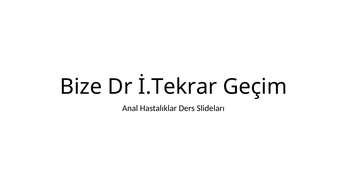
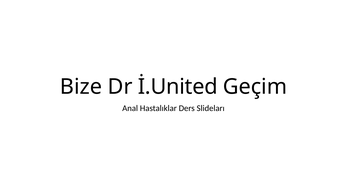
İ.Tekrar: İ.Tekrar -> İ.United
